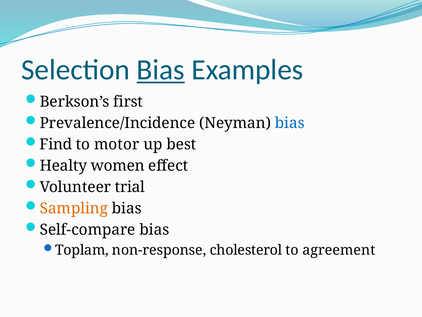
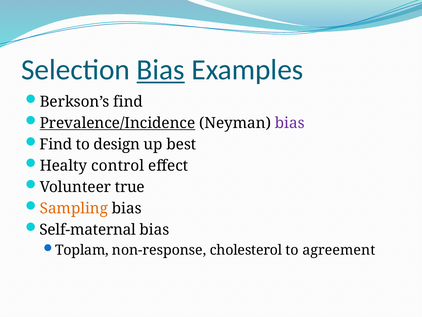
Berkson’s first: first -> find
Prevalence/Incidence underline: none -> present
bias at (290, 123) colour: blue -> purple
motor: motor -> design
women: women -> control
trial: trial -> true
Self-compare: Self-compare -> Self-maternal
